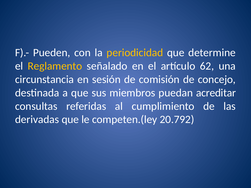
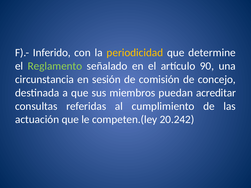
Pueden: Pueden -> Inferido
Reglamento colour: yellow -> light green
62: 62 -> 90
derivadas: derivadas -> actuación
20.792: 20.792 -> 20.242
